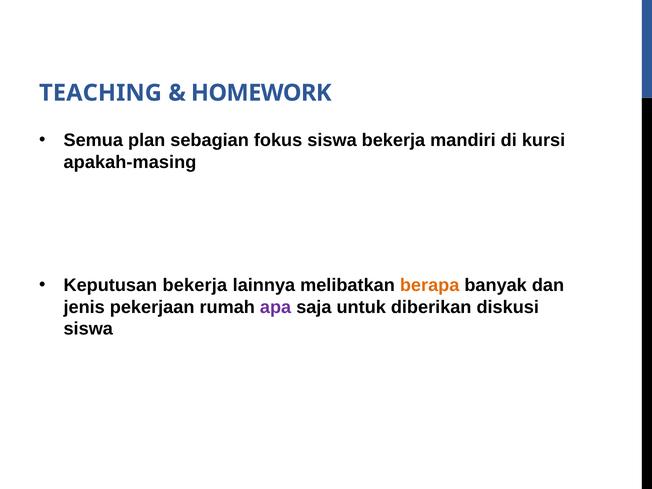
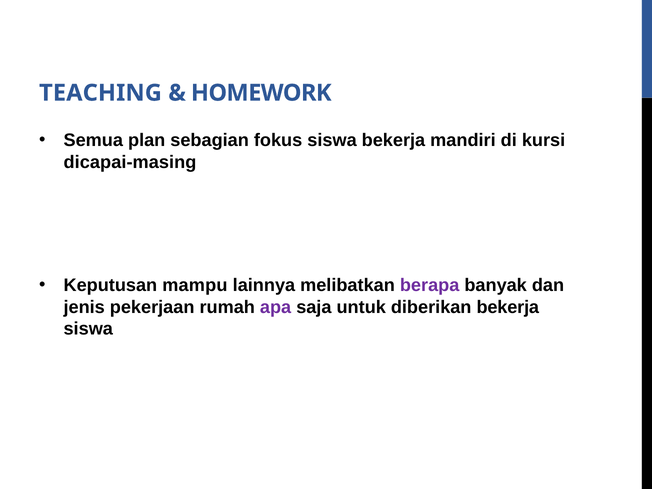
apakah-masing: apakah-masing -> dicapai-masing
Keputusan bekerja: bekerja -> mampu
berapa colour: orange -> purple
diberikan diskusi: diskusi -> bekerja
